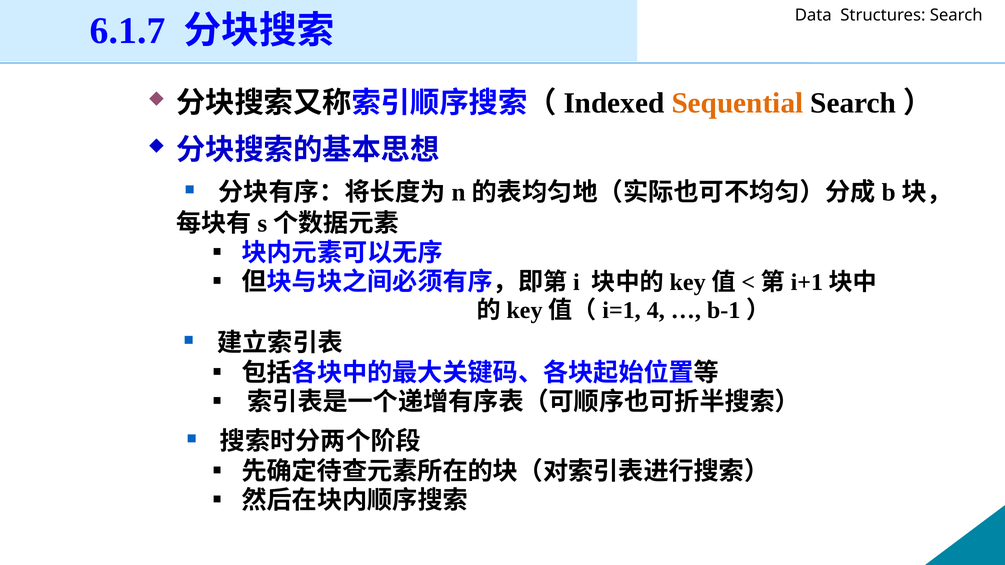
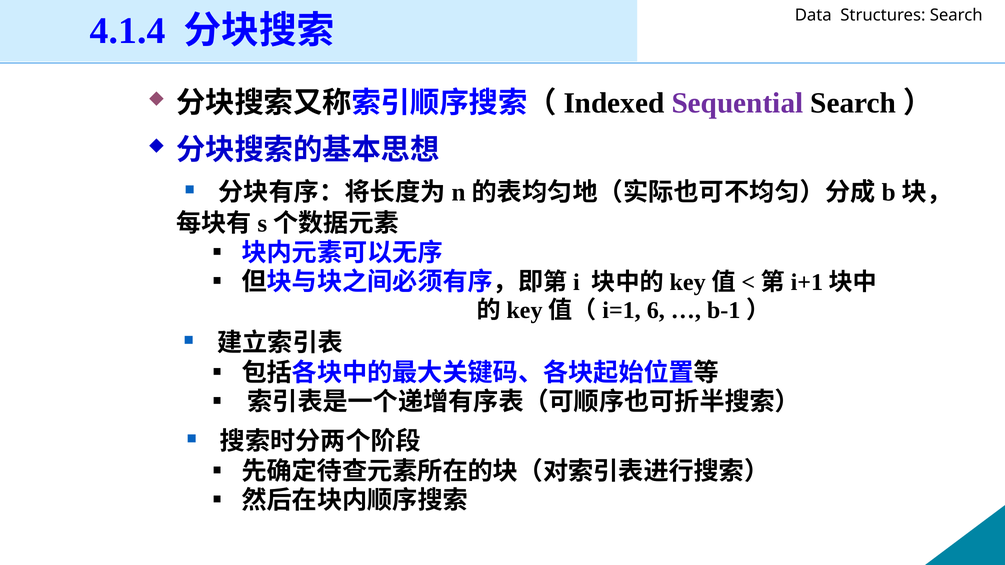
6.1.7: 6.1.7 -> 4.1.4
Sequential colour: orange -> purple
4: 4 -> 6
